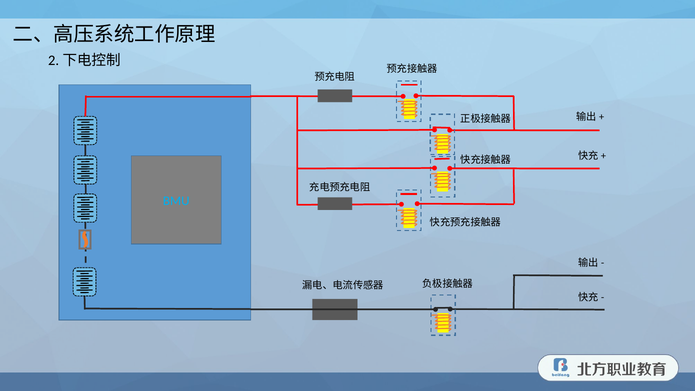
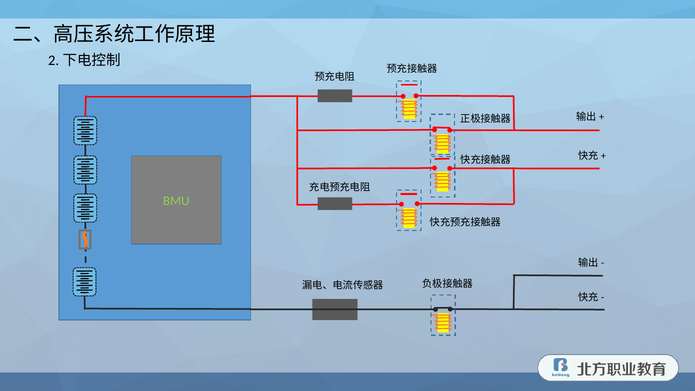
BMU colour: light blue -> light green
